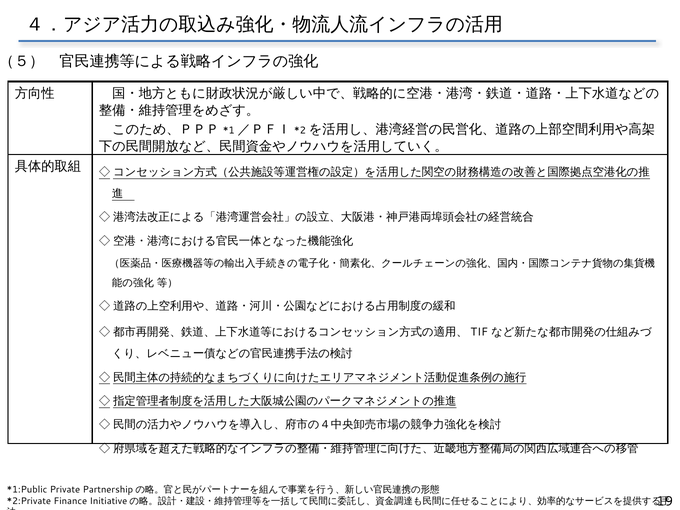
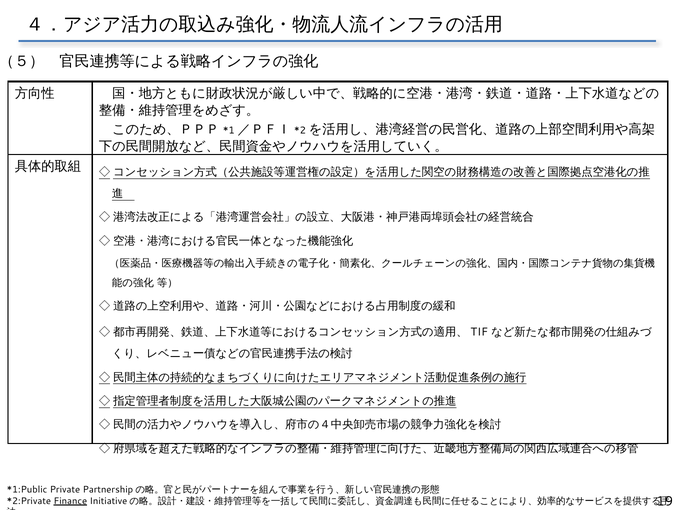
Finance underline: none -> present
